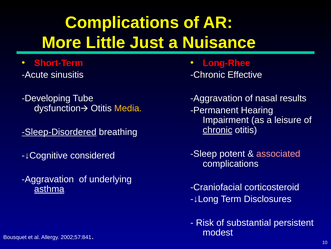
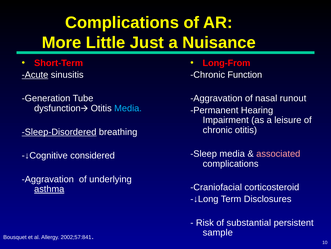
Long-Rhee: Long-Rhee -> Long-From
Acute underline: none -> present
Effective: Effective -> Function
Developing: Developing -> Generation
results: results -> runout
Media at (128, 108) colour: yellow -> light blue
chronic at (218, 130) underline: present -> none
Sleep potent: potent -> media
modest: modest -> sample
